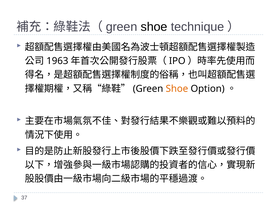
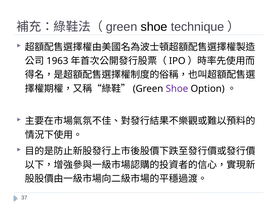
Shoe at (177, 89) colour: orange -> purple
